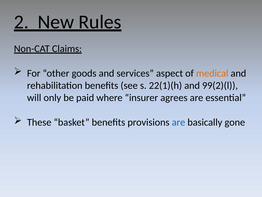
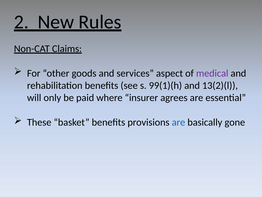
medical colour: orange -> purple
22(1)(h: 22(1)(h -> 99(1)(h
99(2)(l: 99(2)(l -> 13(2)(l
